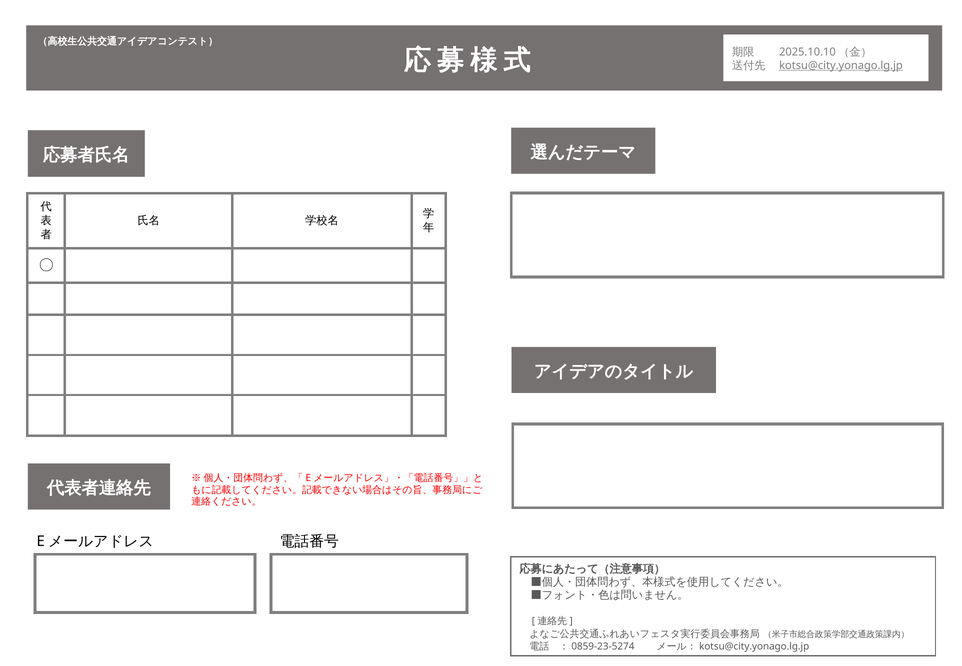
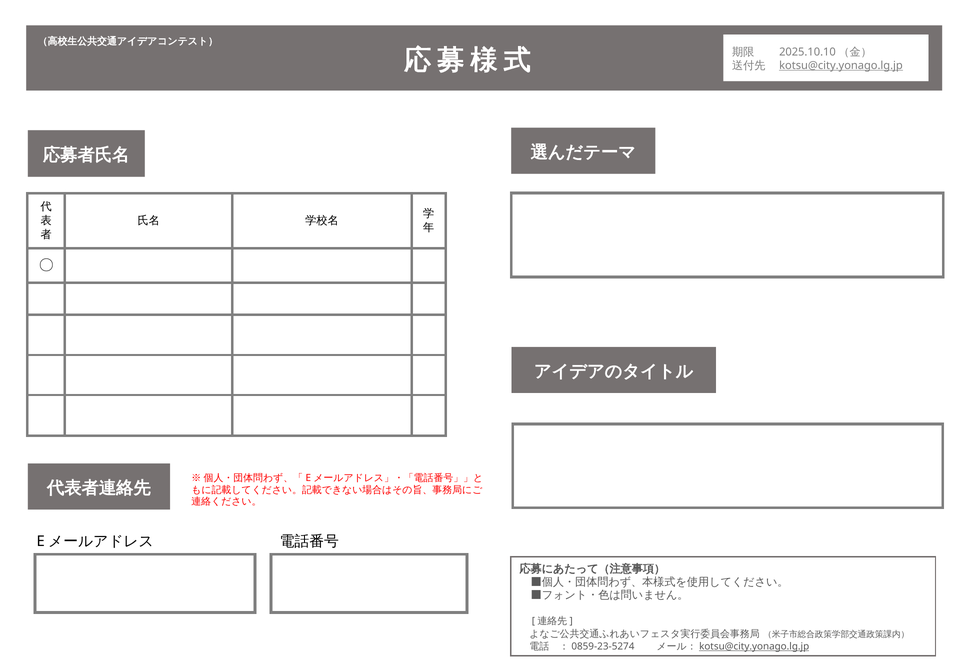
kotsu@city.yonago.lg.jp at (754, 646) underline: none -> present
